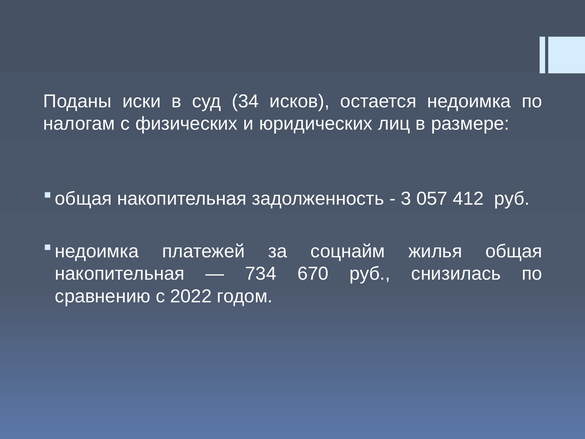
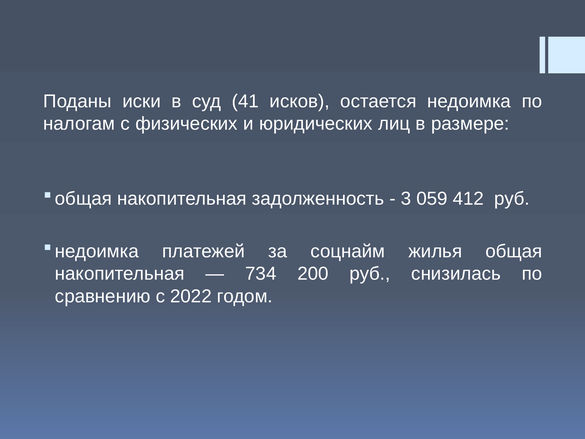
34: 34 -> 41
057: 057 -> 059
670: 670 -> 200
